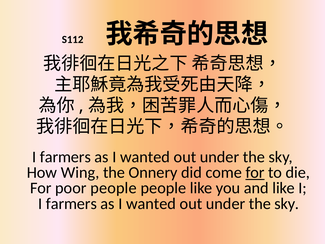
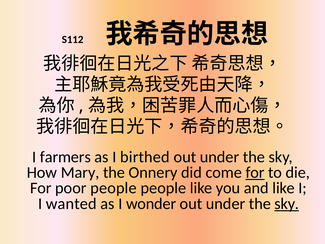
wanted at (145, 157): wanted -> birthed
Wing: Wing -> Mary
farmers at (71, 204): farmers -> wanted
wanted at (151, 204): wanted -> wonder
sky at (287, 204) underline: none -> present
